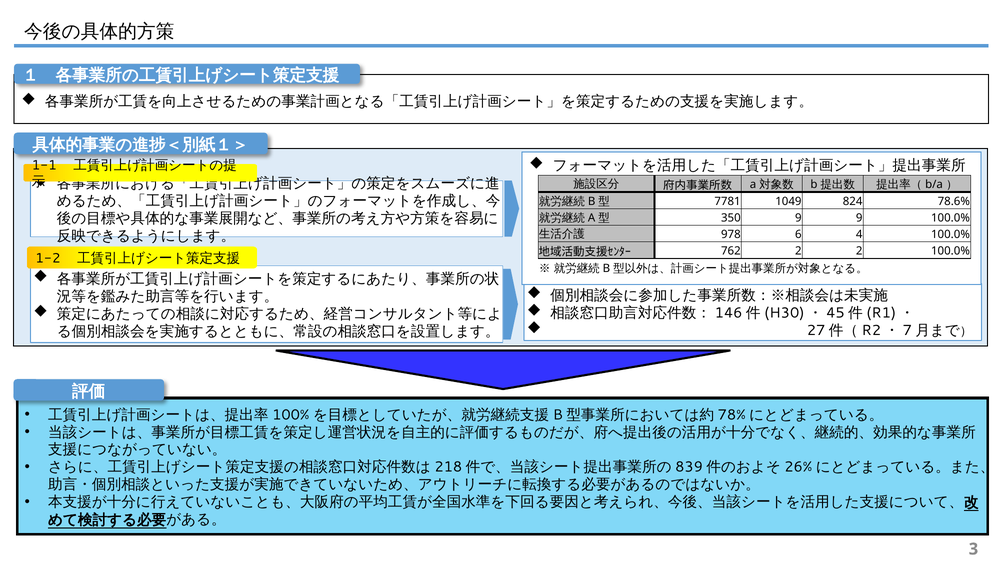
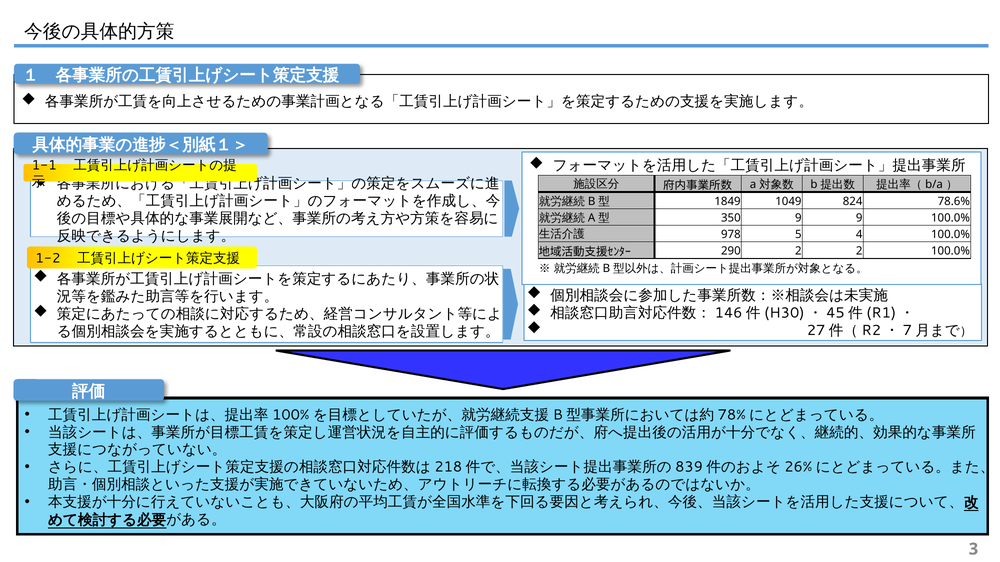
7781: 7781 -> 1849
6: 6 -> 5
762: 762 -> 290
